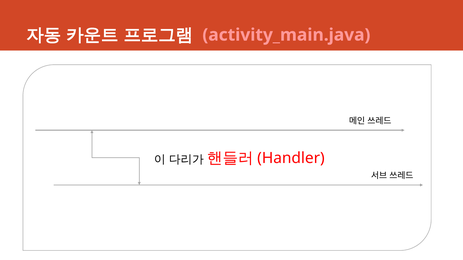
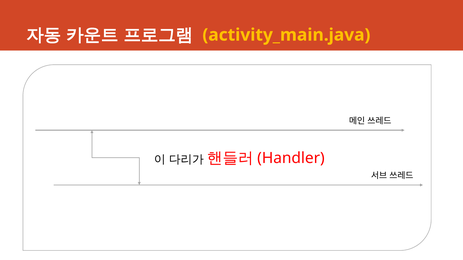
activity_main.java colour: pink -> yellow
